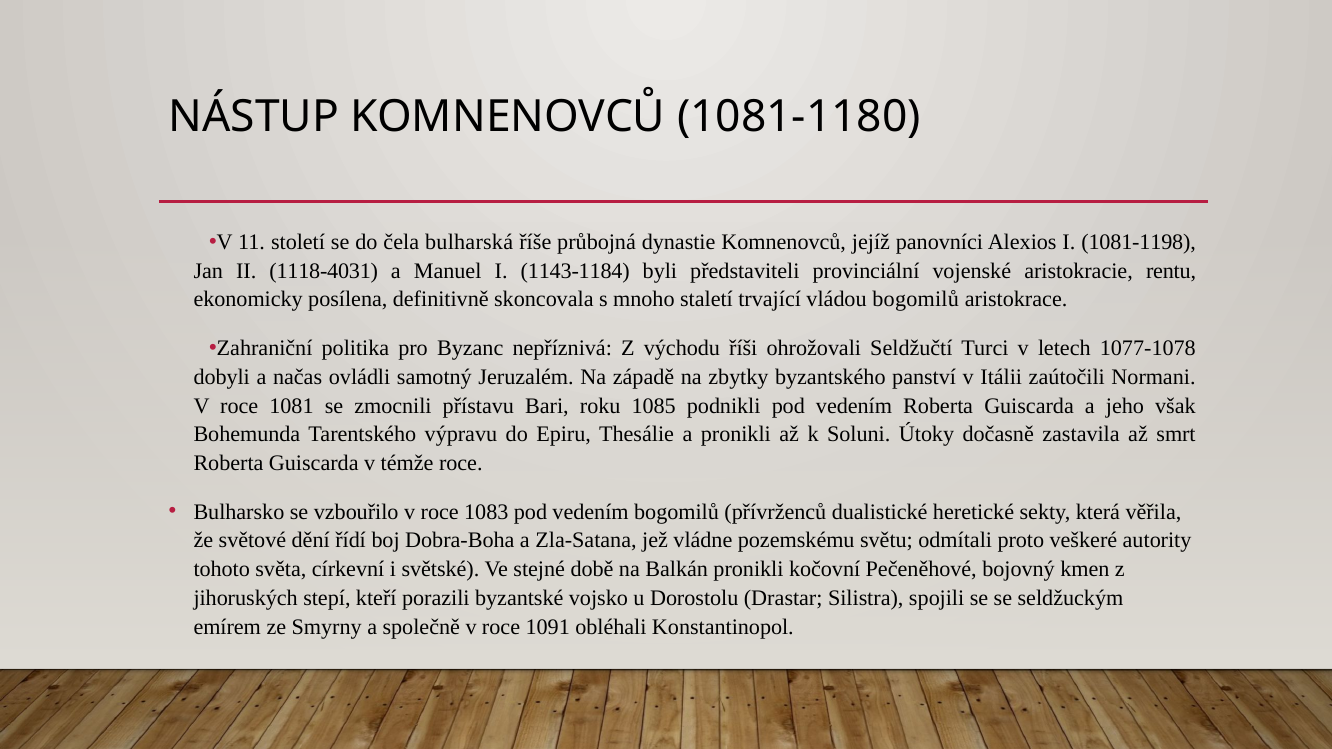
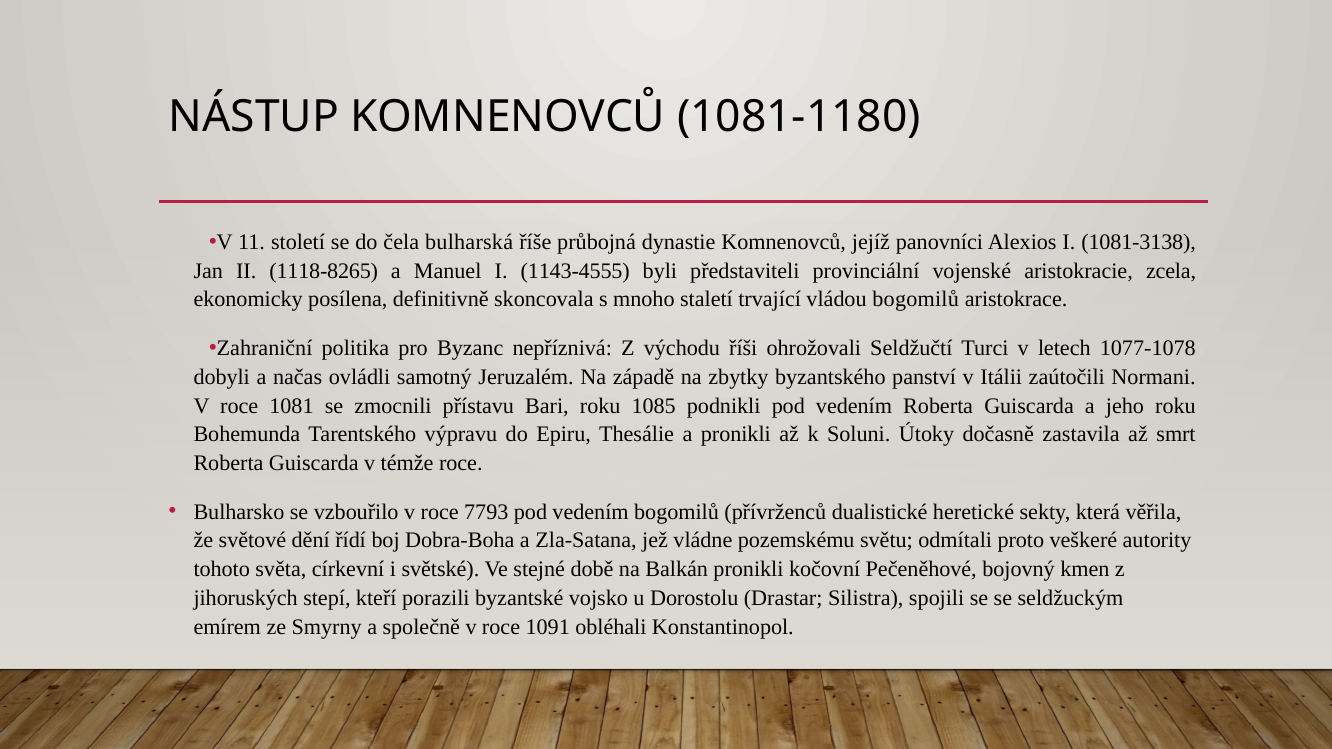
1081-1198: 1081-1198 -> 1081-3138
1118-4031: 1118-4031 -> 1118-8265
1143-1184: 1143-1184 -> 1143-4555
rentu: rentu -> zcela
jeho však: však -> roku
1083: 1083 -> 7793
